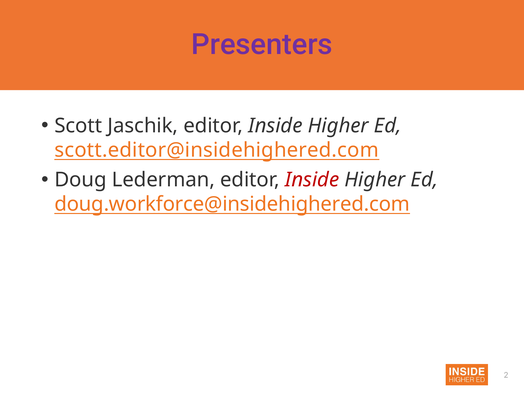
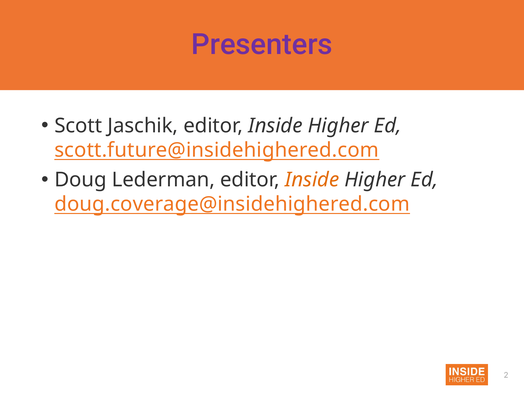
scott.editor@insidehighered.com: scott.editor@insidehighered.com -> scott.future@insidehighered.com
Inside at (312, 180) colour: red -> orange
doug.workforce@insidehighered.com: doug.workforce@insidehighered.com -> doug.coverage@insidehighered.com
